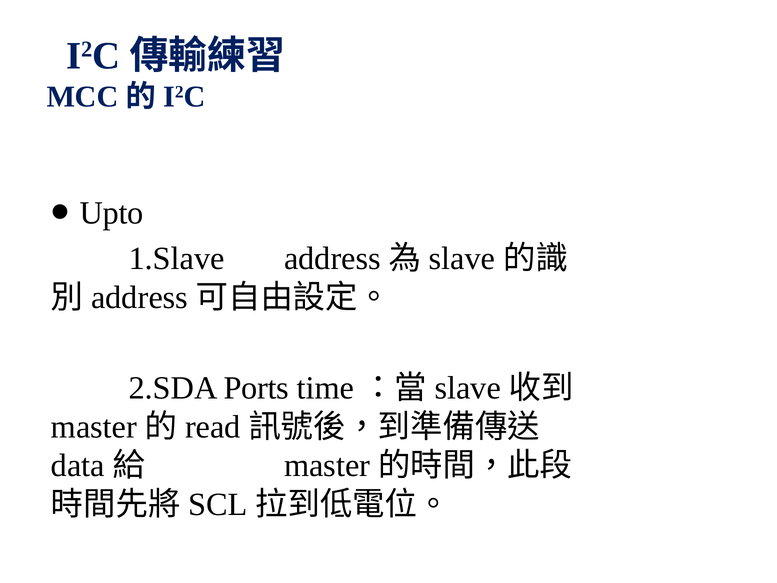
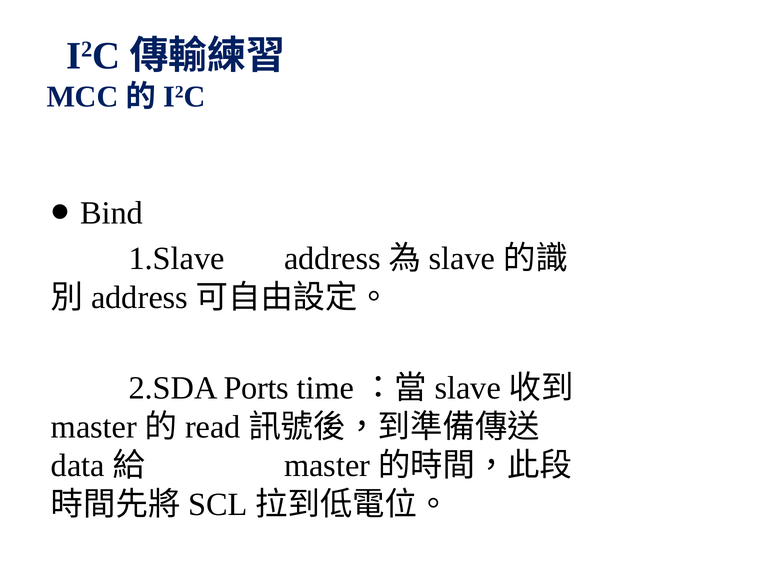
Upto: Upto -> Bind
